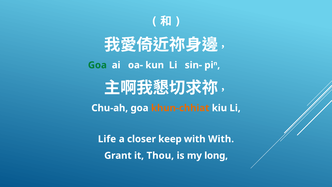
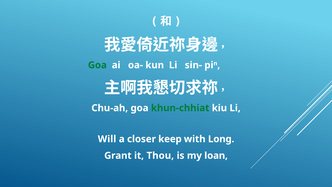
khun-chhiat colour: orange -> green
Life: Life -> Will
with With: With -> Long
long: long -> loan
